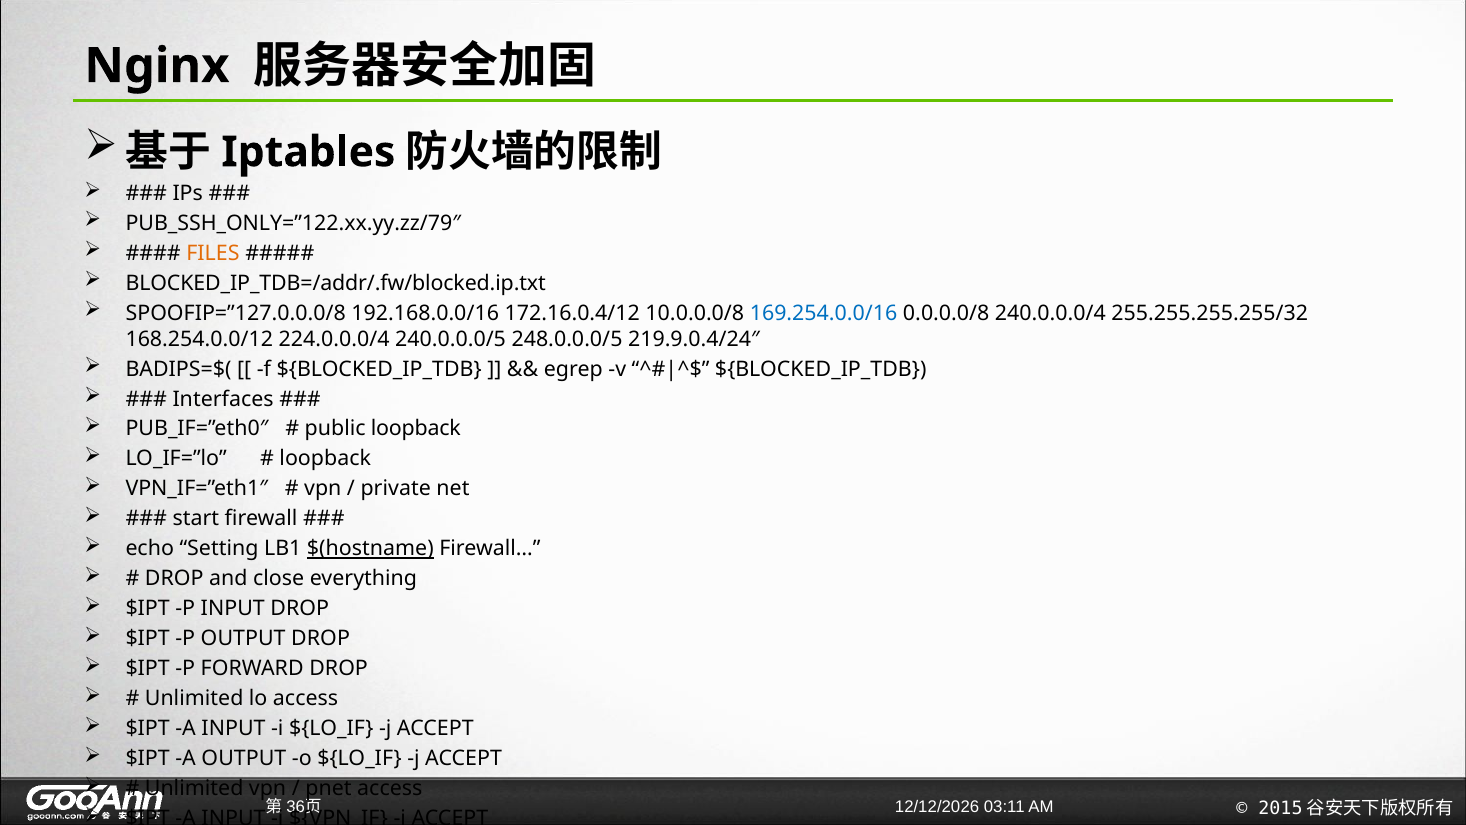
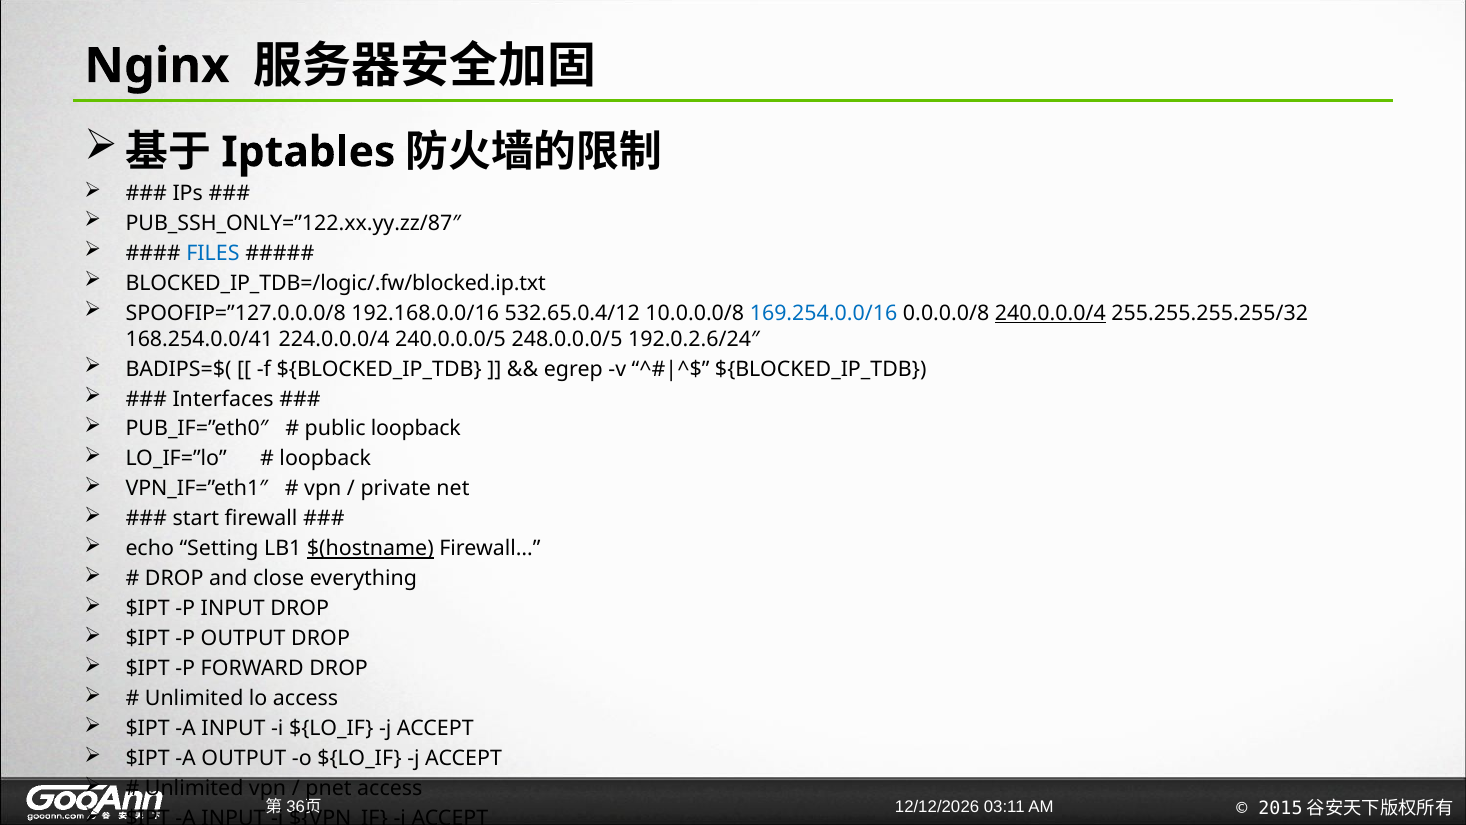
PUB_SSH_ONLY=”122.xx.yy.zz/79″: PUB_SSH_ONLY=”122.xx.yy.zz/79″ -> PUB_SSH_ONLY=”122.xx.yy.zz/87″
FILES colour: orange -> blue
BLOCKED_IP_TDB=/addr/.fw/blocked.ip.txt: BLOCKED_IP_TDB=/addr/.fw/blocked.ip.txt -> BLOCKED_IP_TDB=/logic/.fw/blocked.ip.txt
172.16.0.4/12: 172.16.0.4/12 -> 532.65.0.4/12
240.0.0.0/4 underline: none -> present
168.254.0.0/12: 168.254.0.0/12 -> 168.254.0.0/41
219.9.0.4/24″: 219.9.0.4/24″ -> 192.0.2.6/24″
